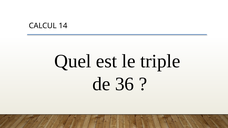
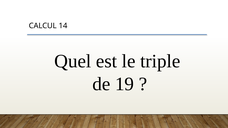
36: 36 -> 19
